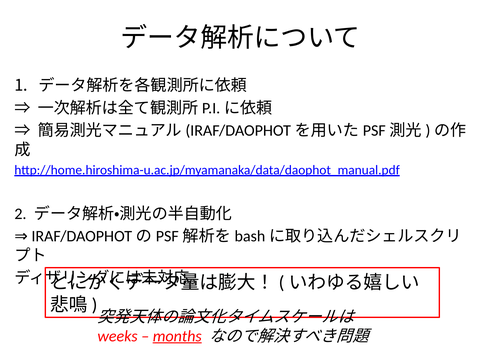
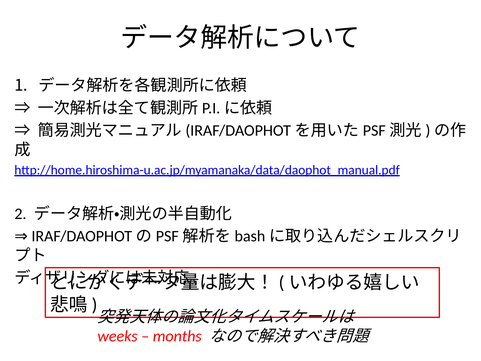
months underline: present -> none
